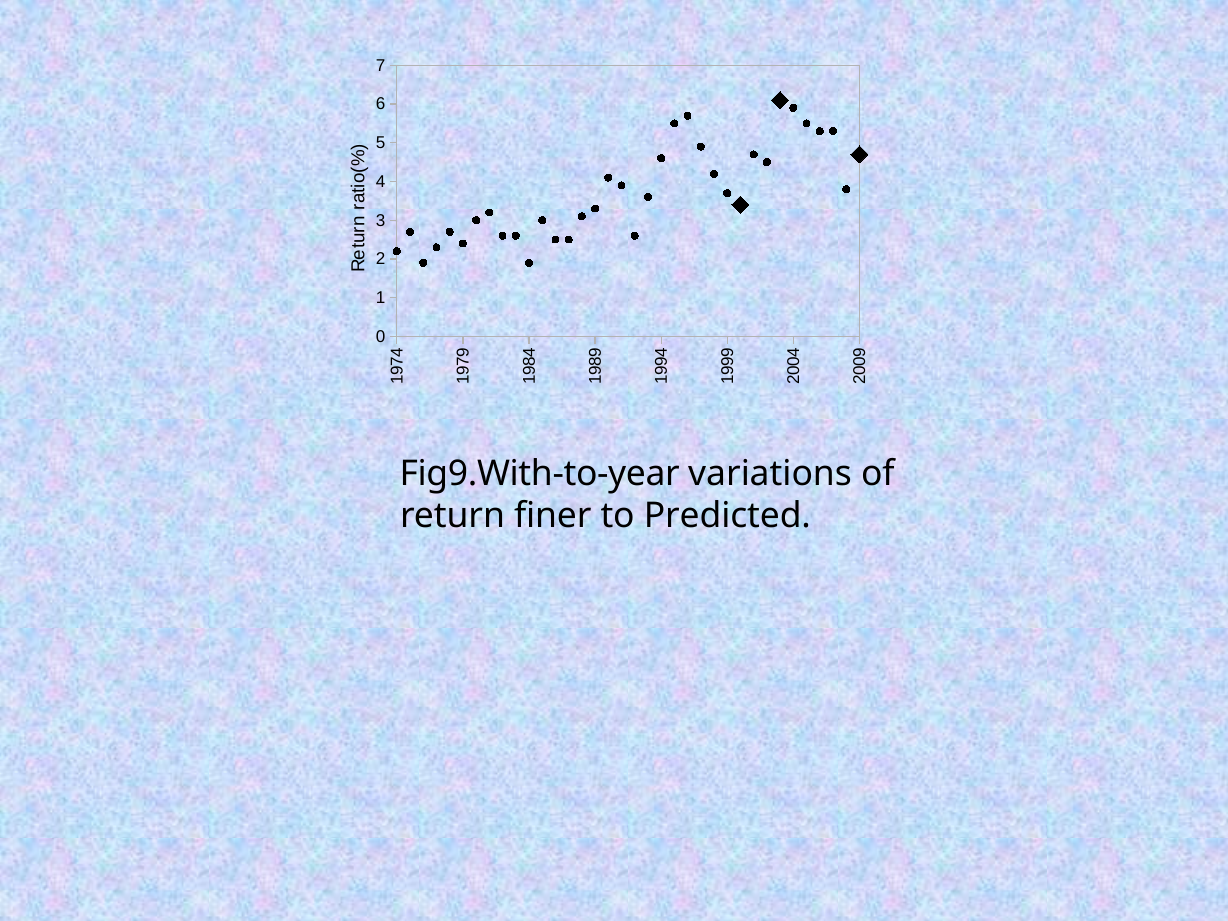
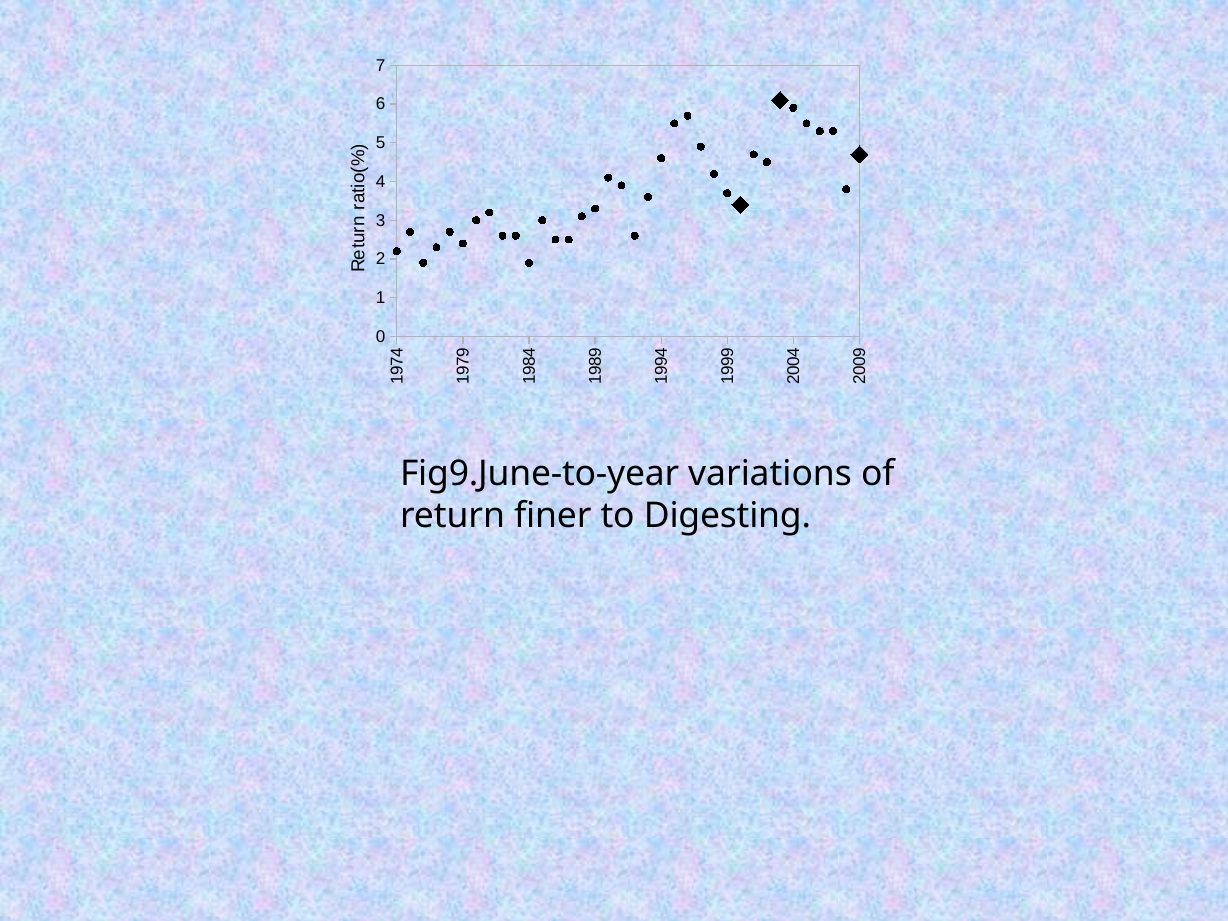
Fig9.With-to-year: Fig9.With-to-year -> Fig9.June-to-year
Predicted: Predicted -> Digesting
